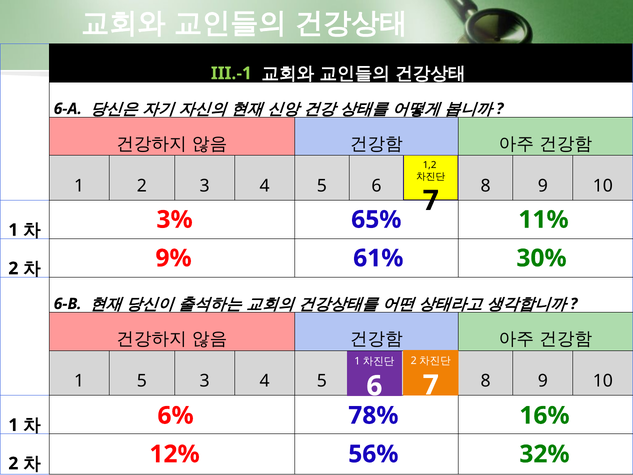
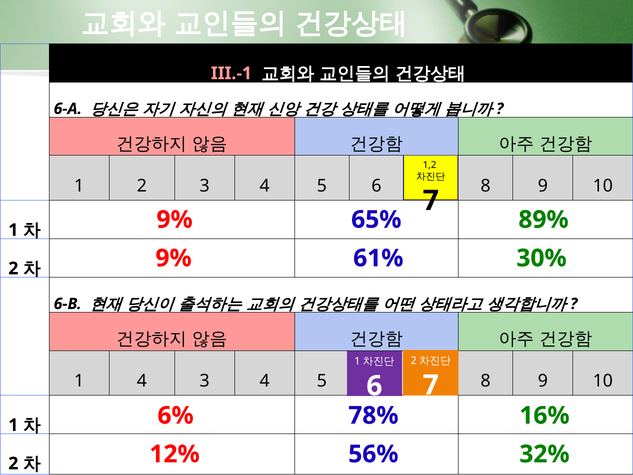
III.-1 colour: light green -> pink
3% at (175, 220): 3% -> 9%
11%: 11% -> 89%
1 5: 5 -> 4
